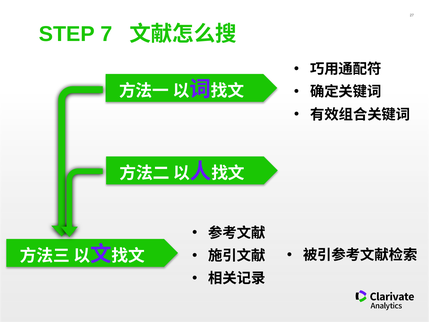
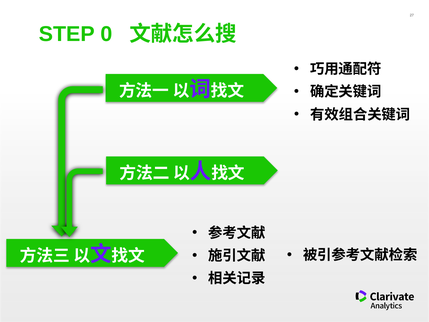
7: 7 -> 0
